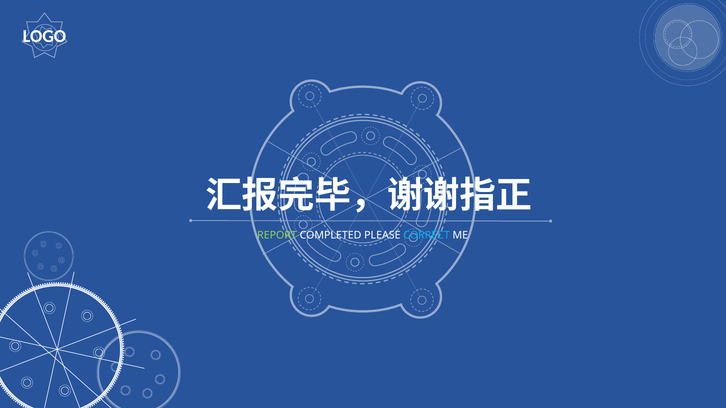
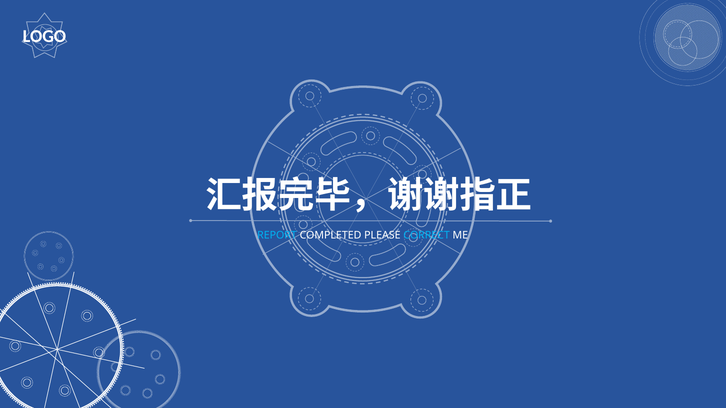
REPORT colour: light green -> light blue
